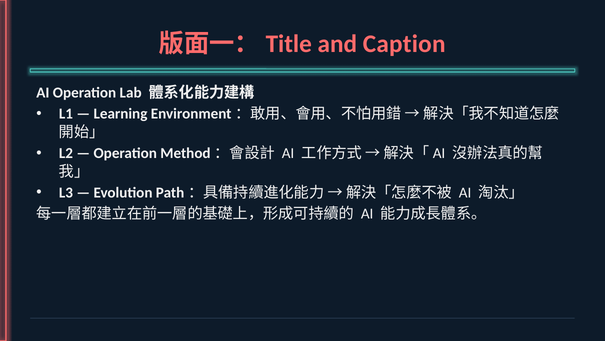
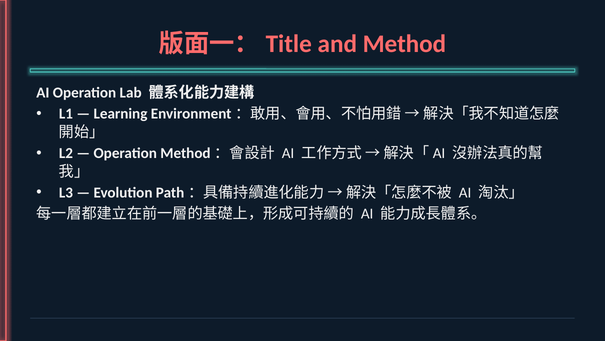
and Caption: Caption -> Method
